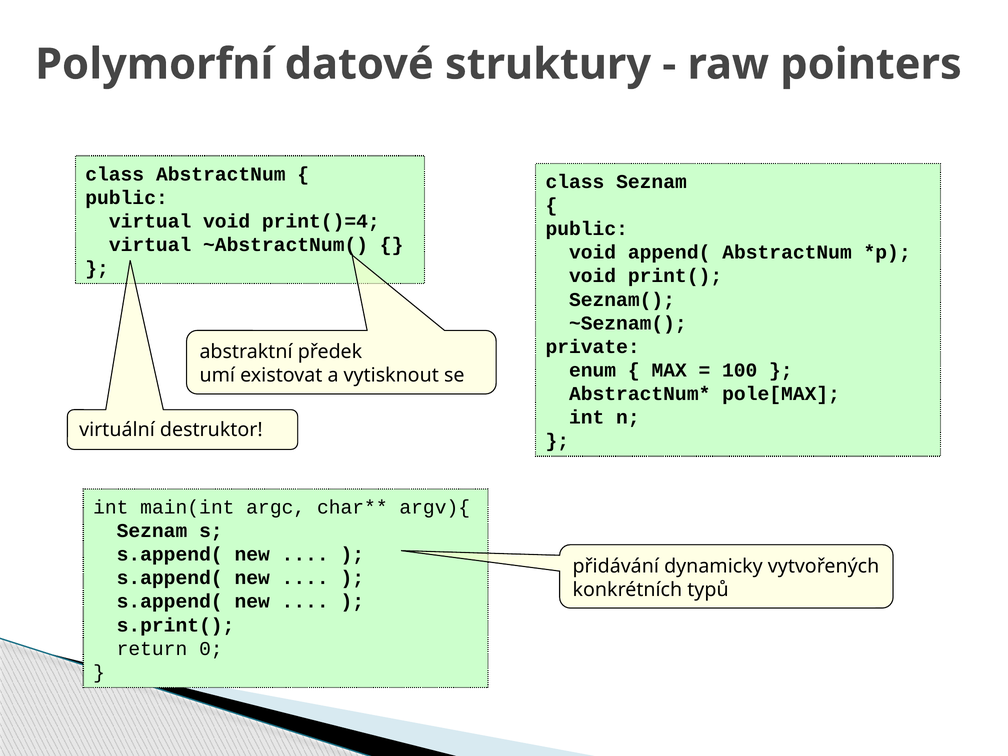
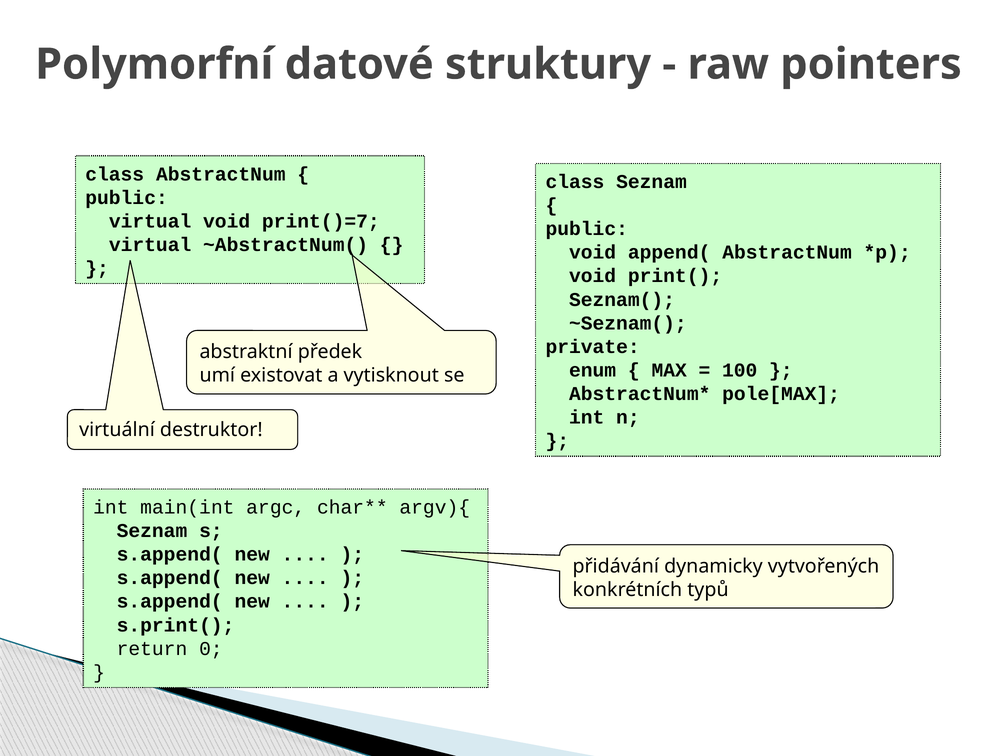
print()=4: print()=4 -> print()=7
